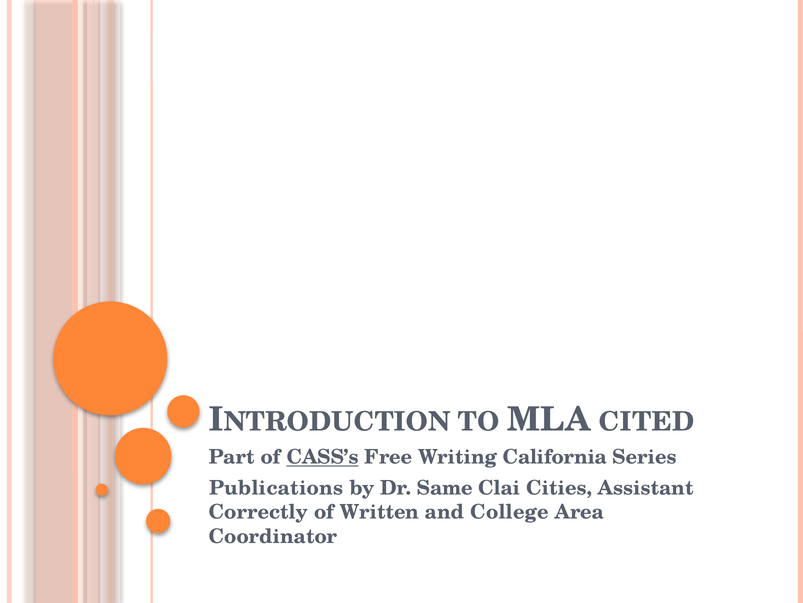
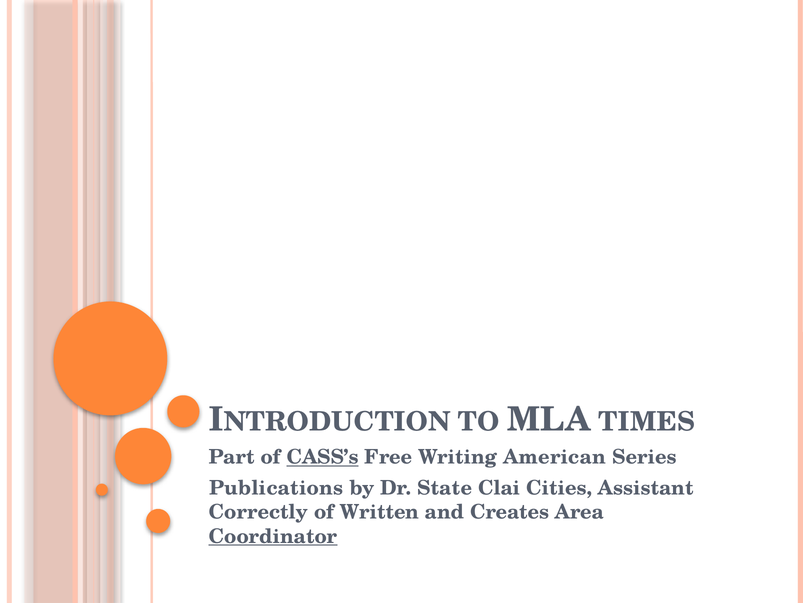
CITED: CITED -> TIMES
California: California -> American
Same: Same -> State
College: College -> Creates
Coordinator underline: none -> present
